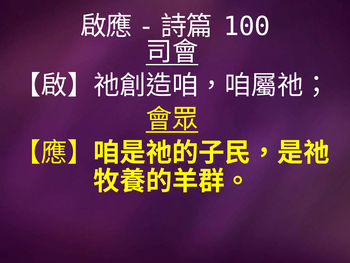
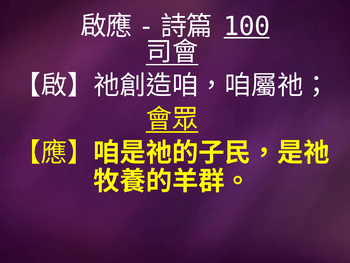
100 underline: none -> present
